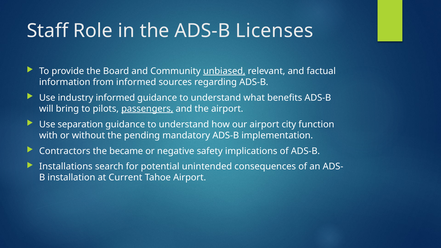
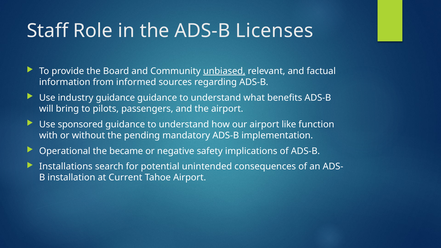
industry informed: informed -> guidance
passengers underline: present -> none
separation: separation -> sponsored
city: city -> like
Contractors: Contractors -> Operational
